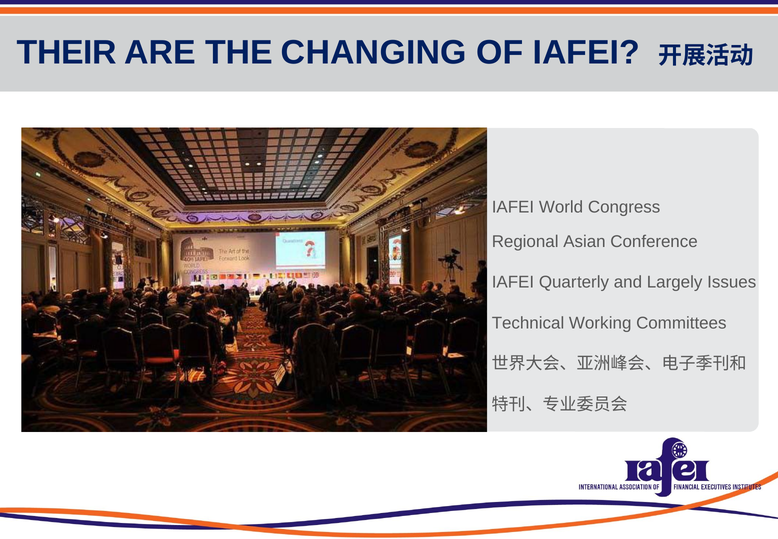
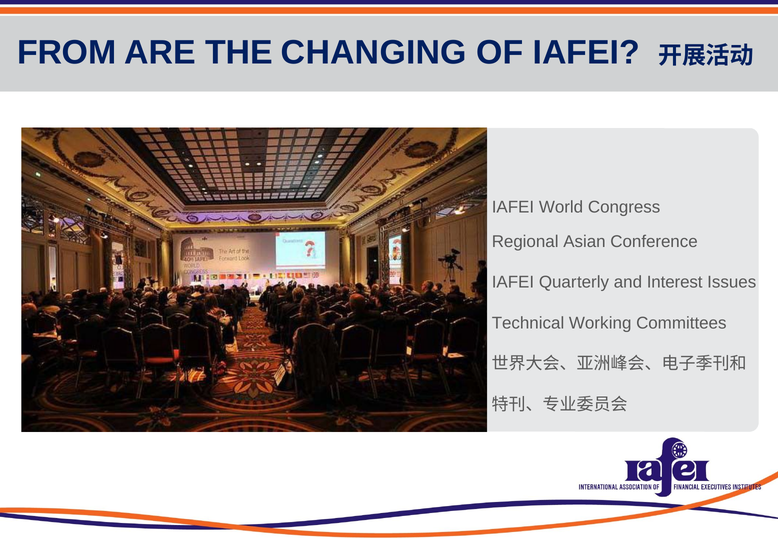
THEIR: THEIR -> FROM
Largely: Largely -> Interest
